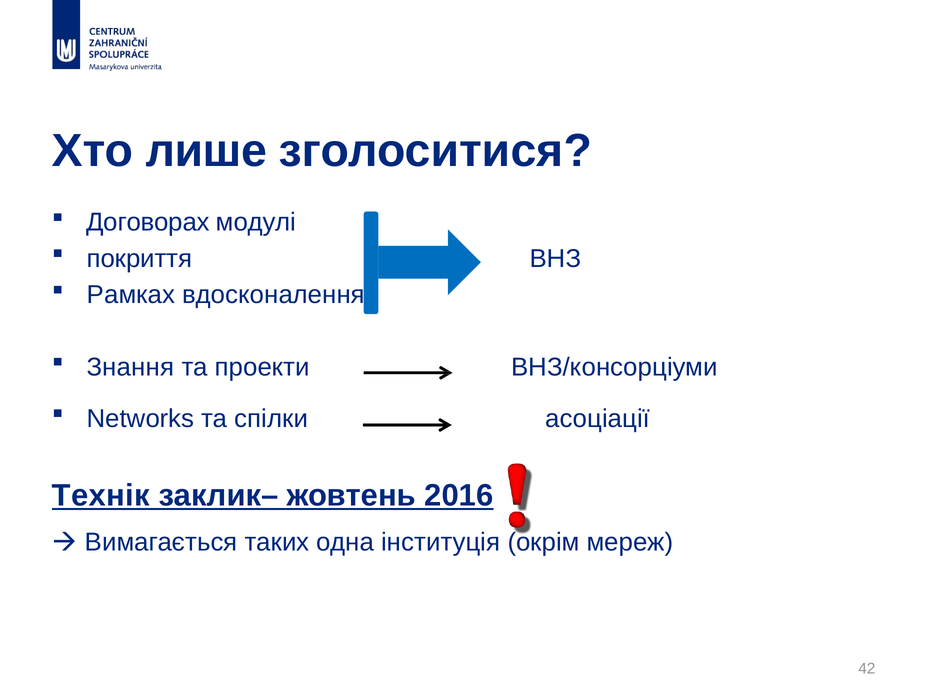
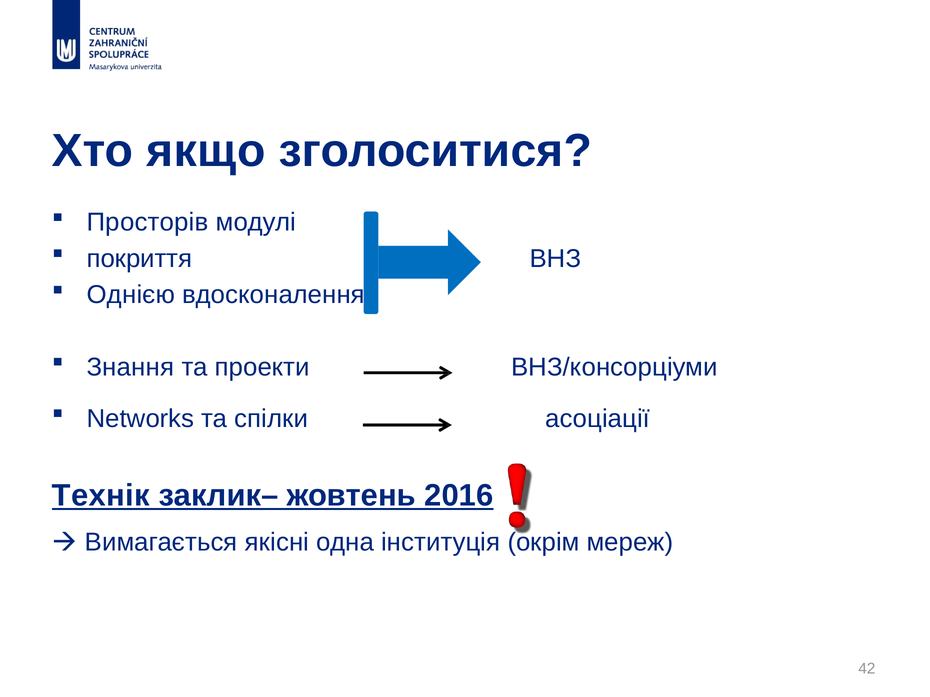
лише: лише -> якщо
Договорах: Договорах -> Просторів
Рамках: Рамках -> Однією
таких: таких -> якісні
